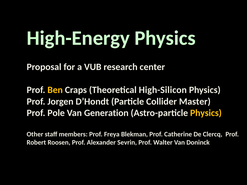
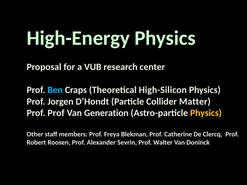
Ben colour: yellow -> light blue
Master: Master -> Matter
Prof Pole: Pole -> Prof
